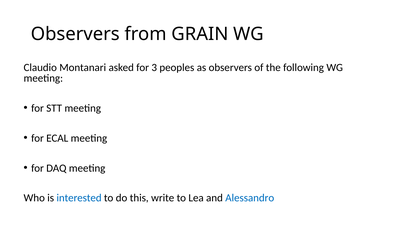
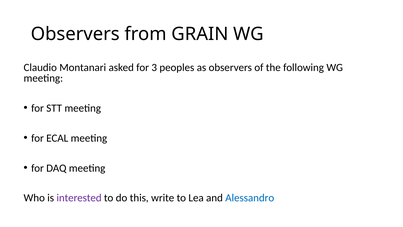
interested colour: blue -> purple
